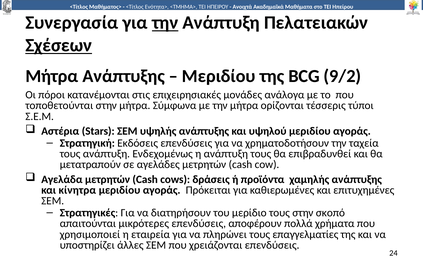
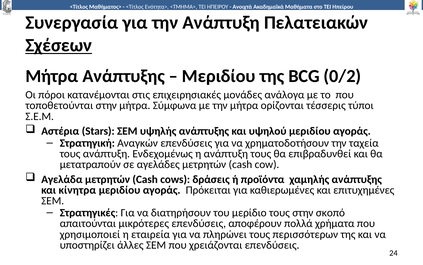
την at (165, 23) underline: present -> none
9/2: 9/2 -> 0/2
Εκδόσεις: Εκδόσεις -> Αναγκών
επαγγελματίες: επαγγελματίες -> περισσότερων
